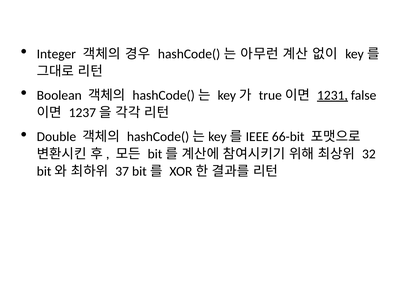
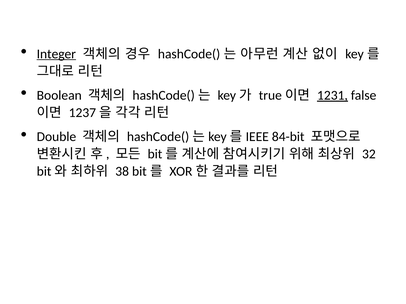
Integer underline: none -> present
66-bit: 66-bit -> 84-bit
37: 37 -> 38
